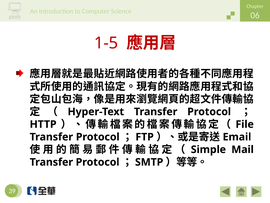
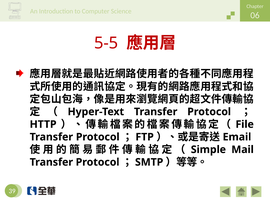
1-5: 1-5 -> 5-5
